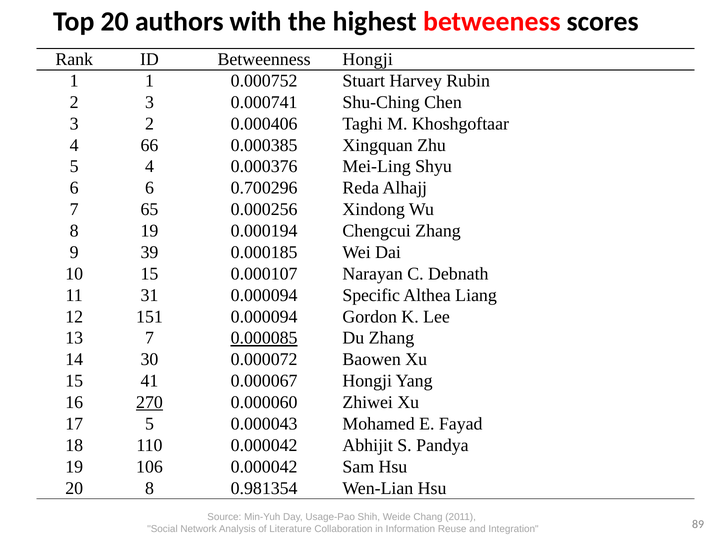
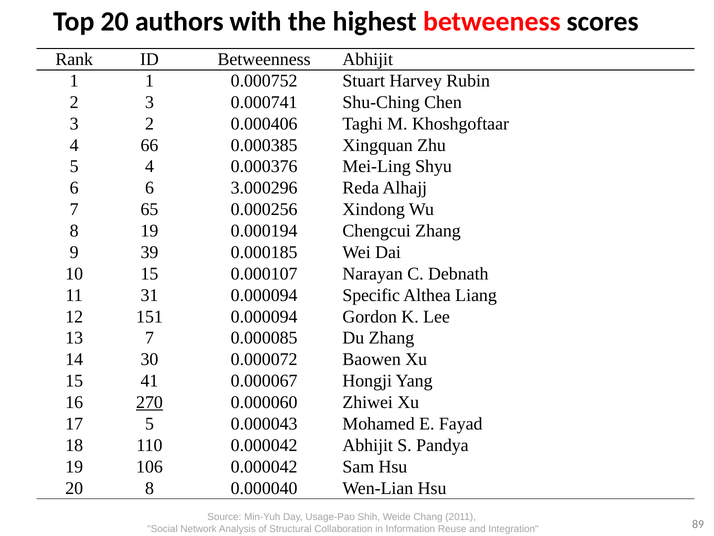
Betweenness Hongji: Hongji -> Abhijit
0.700296: 0.700296 -> 3.000296
0.000085 underline: present -> none
0.981354: 0.981354 -> 0.000040
Literature: Literature -> Structural
